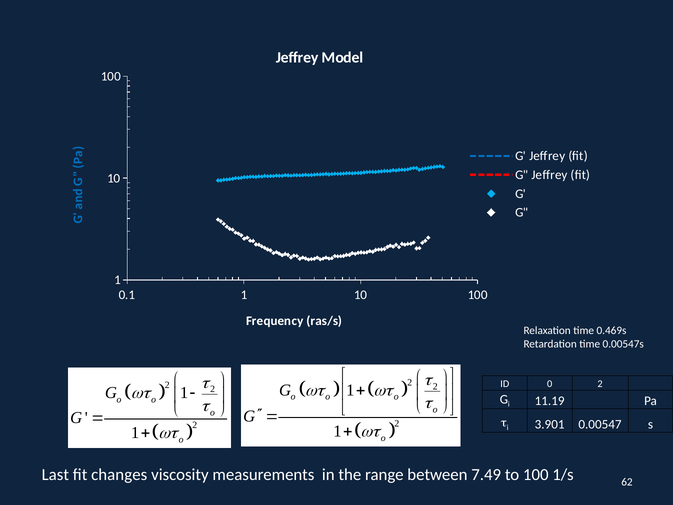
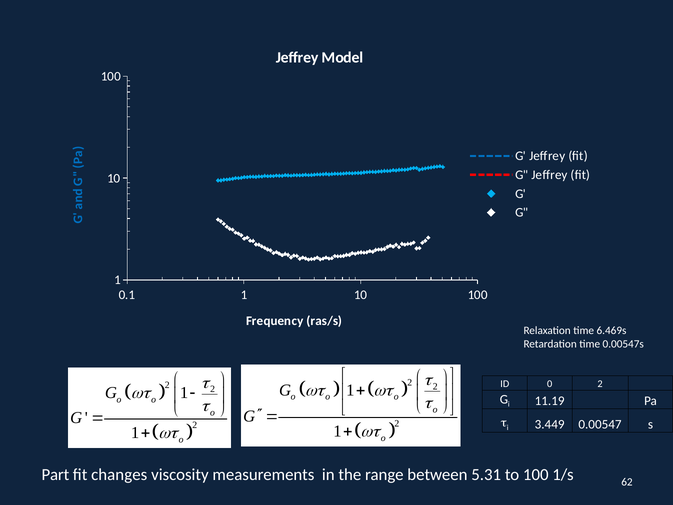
0.469s: 0.469s -> 6.469s
3.901: 3.901 -> 3.449
Last: Last -> Part
7.49: 7.49 -> 5.31
